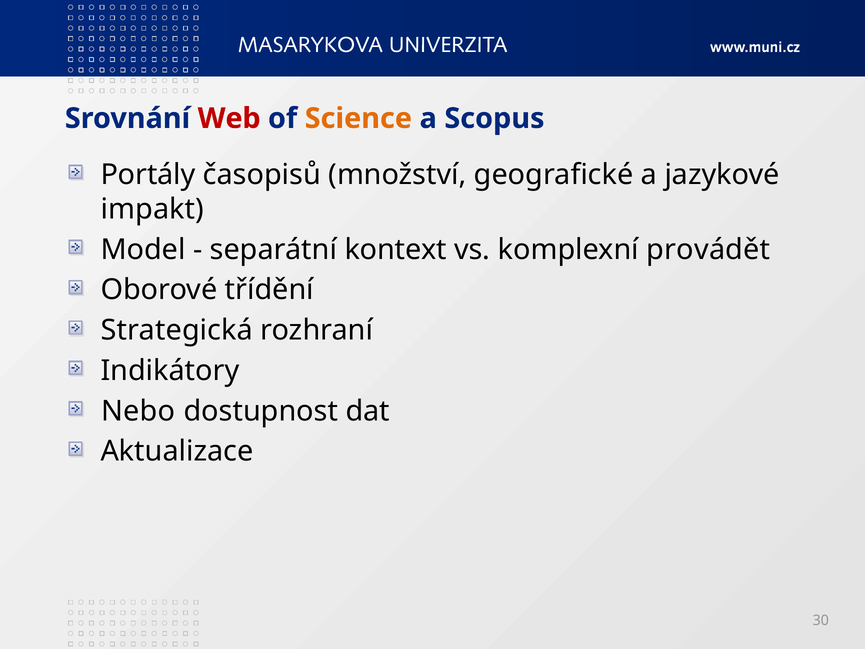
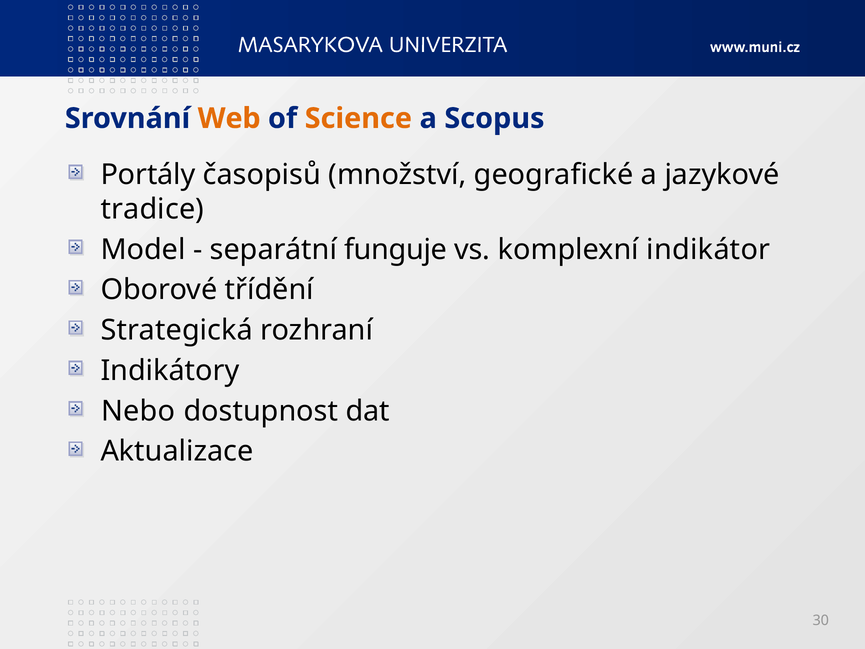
Web colour: red -> orange
impakt: impakt -> tradice
kontext: kontext -> funguje
provádět: provádět -> indikátor
